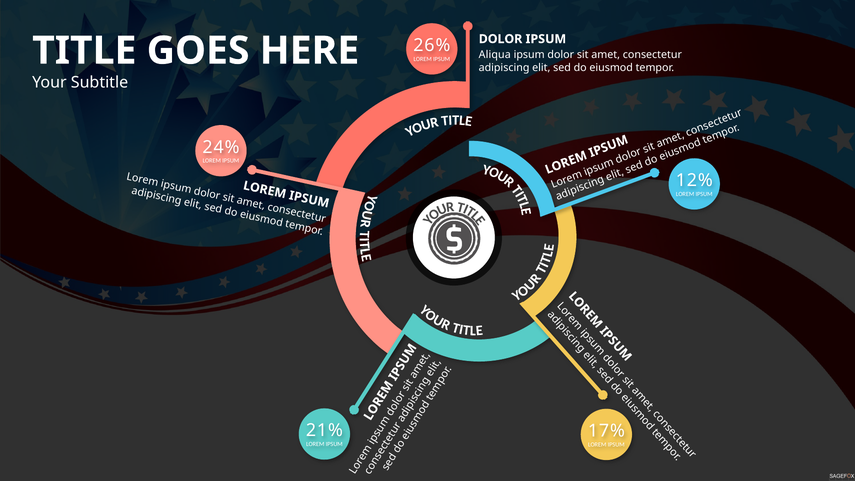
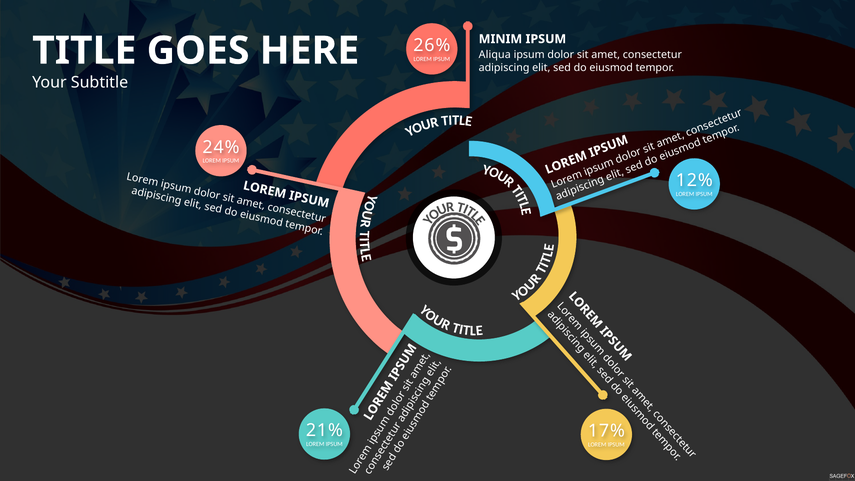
DOLOR at (501, 39): DOLOR -> MINIM
